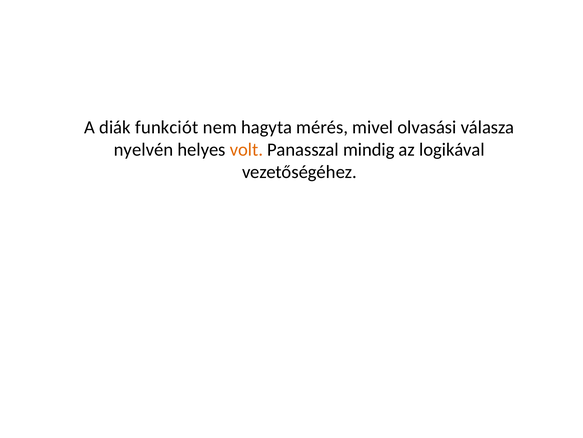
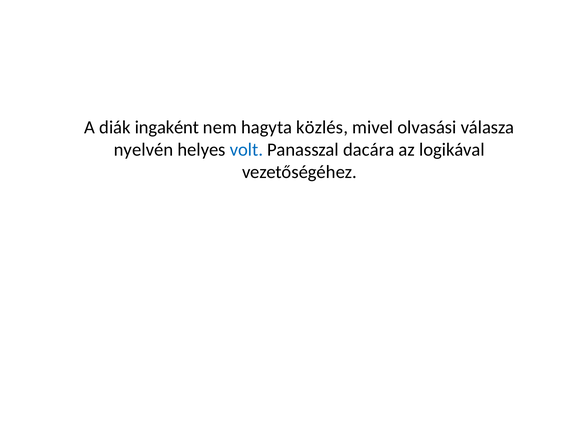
funkciót: funkciót -> ingaként
mérés: mérés -> közlés
volt colour: orange -> blue
mindig: mindig -> dacára
